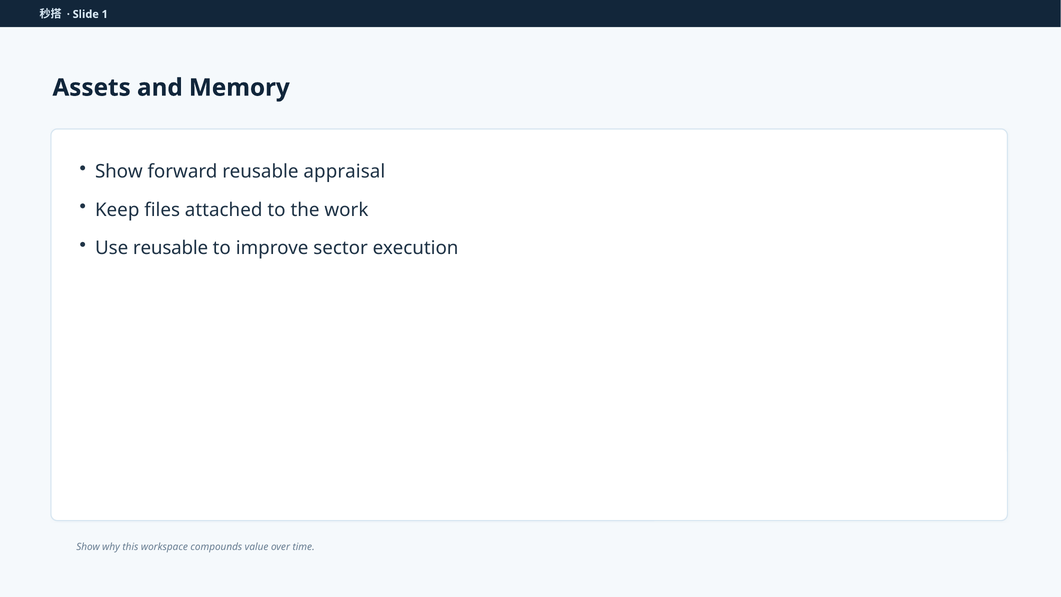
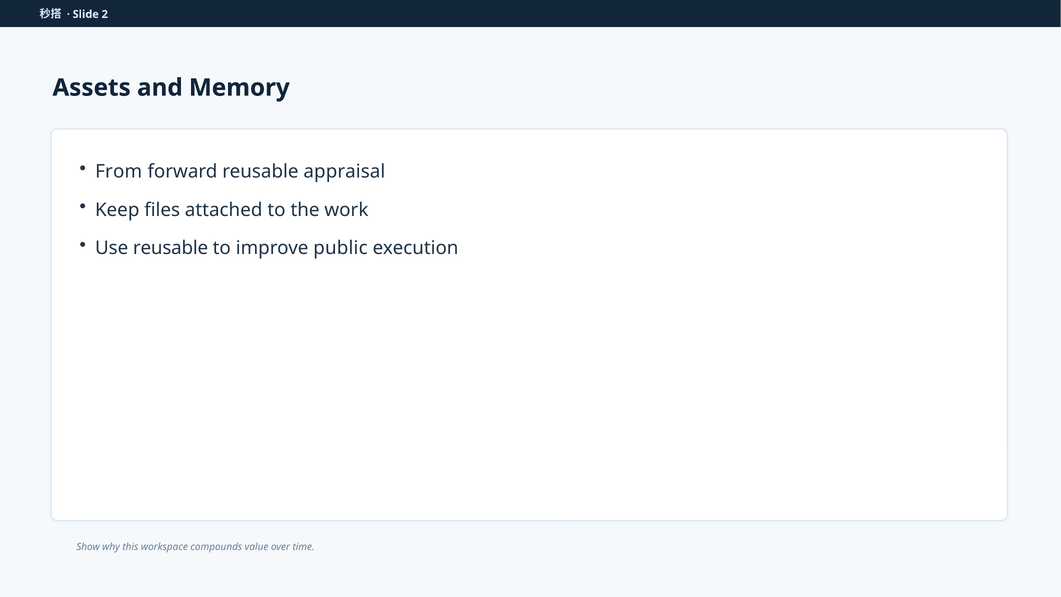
1: 1 -> 2
Show at (119, 172): Show -> From
sector: sector -> public
